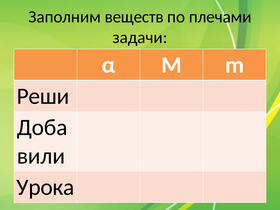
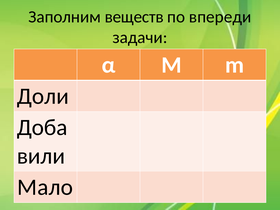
плечами: плечами -> впереди
Реши: Реши -> Доли
Урока: Урока -> Мало
